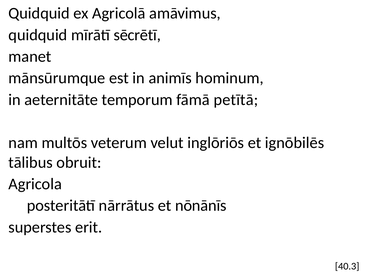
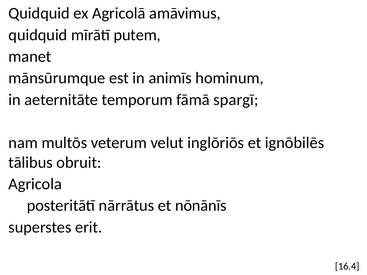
sēcrētī: sēcrētī -> putem
petītā: petītā -> spargī
40.3: 40.3 -> 16.4
